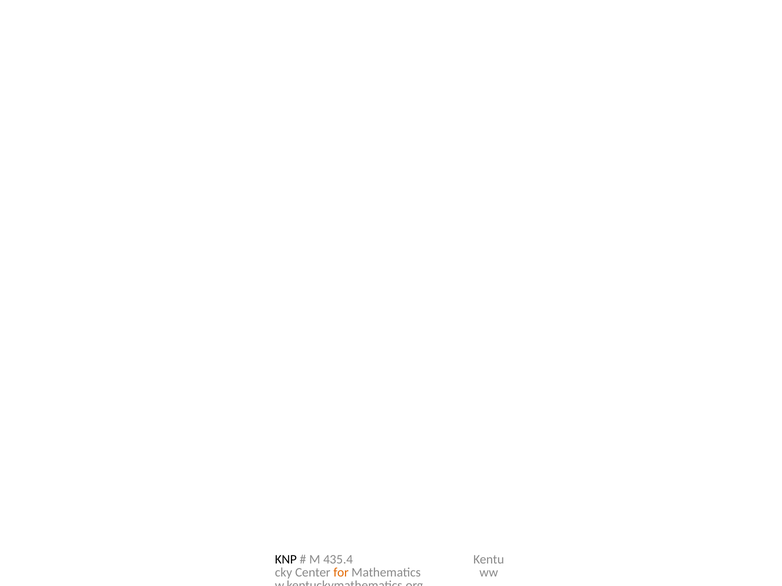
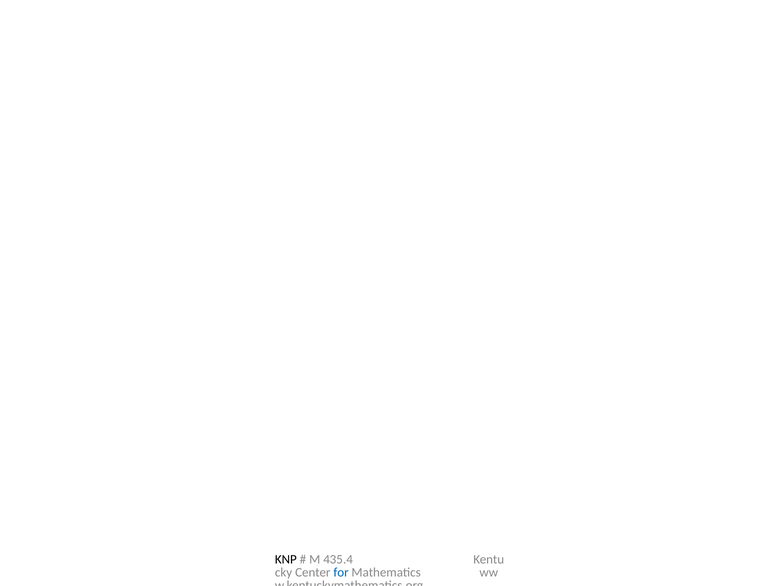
for colour: orange -> blue
